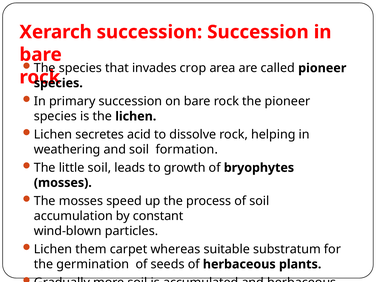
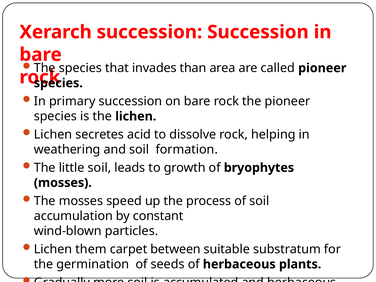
crop: crop -> than
whereas: whereas -> between
